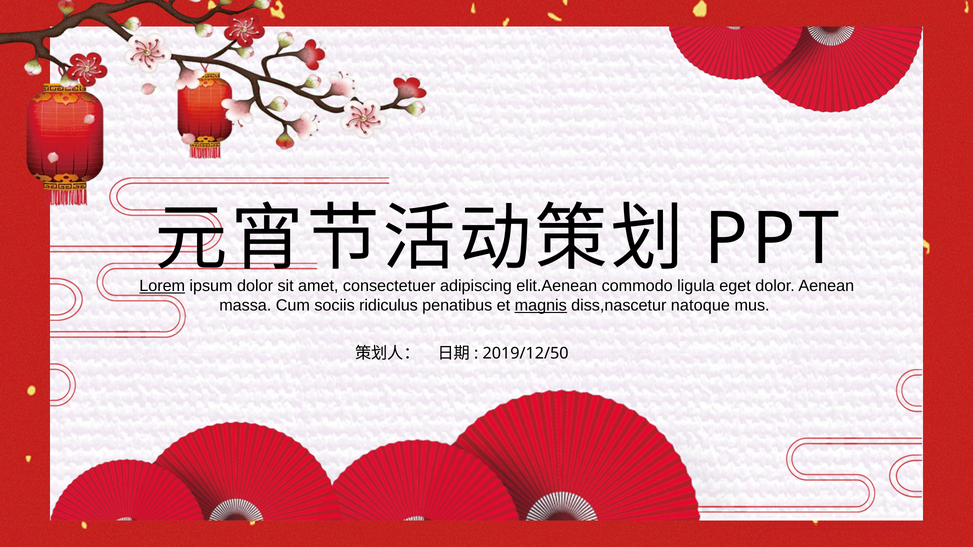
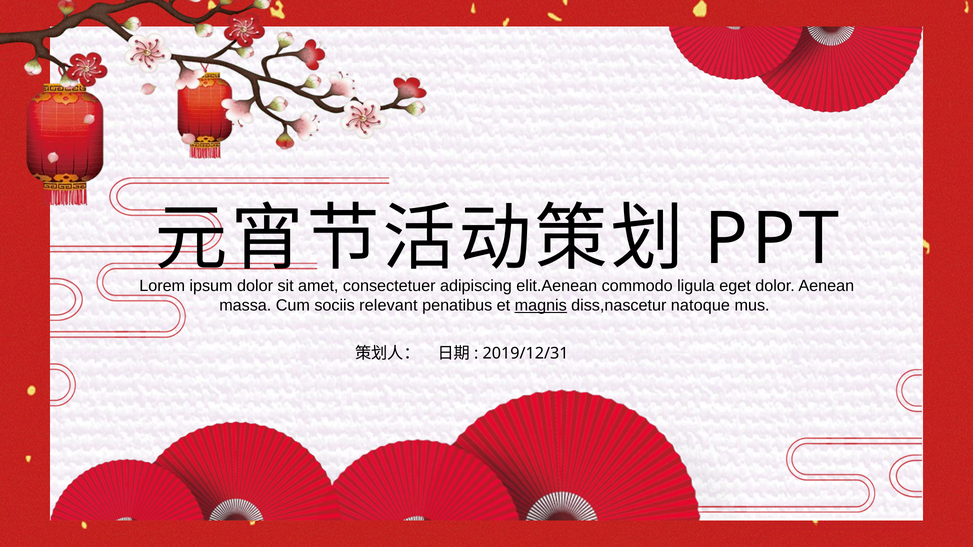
Lorem underline: present -> none
ridiculus: ridiculus -> relevant
2019/12/50: 2019/12/50 -> 2019/12/31
